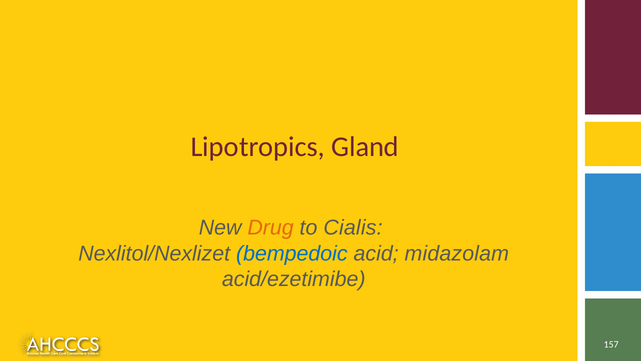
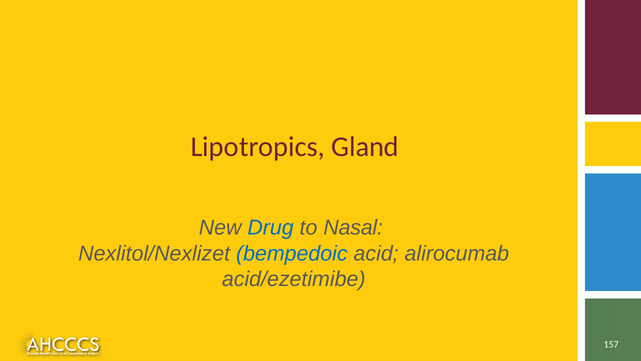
Drug colour: orange -> blue
Cialis: Cialis -> Nasal
midazolam: midazolam -> alirocumab
